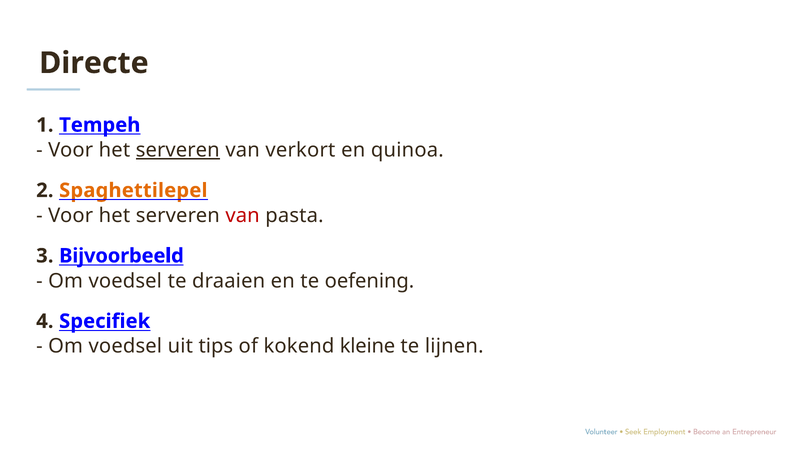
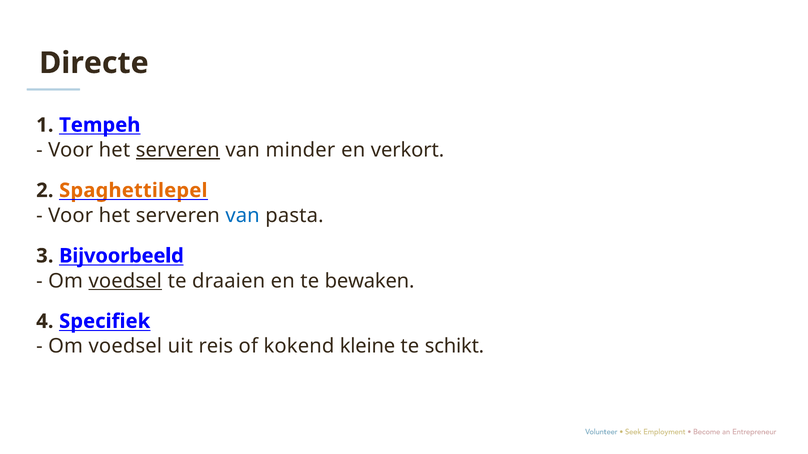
verkort: verkort -> minder
quinoa: quinoa -> verkort
van at (243, 216) colour: red -> blue
voedsel at (125, 281) underline: none -> present
oefening: oefening -> bewaken
tips: tips -> reis
lijnen: lijnen -> schikt
